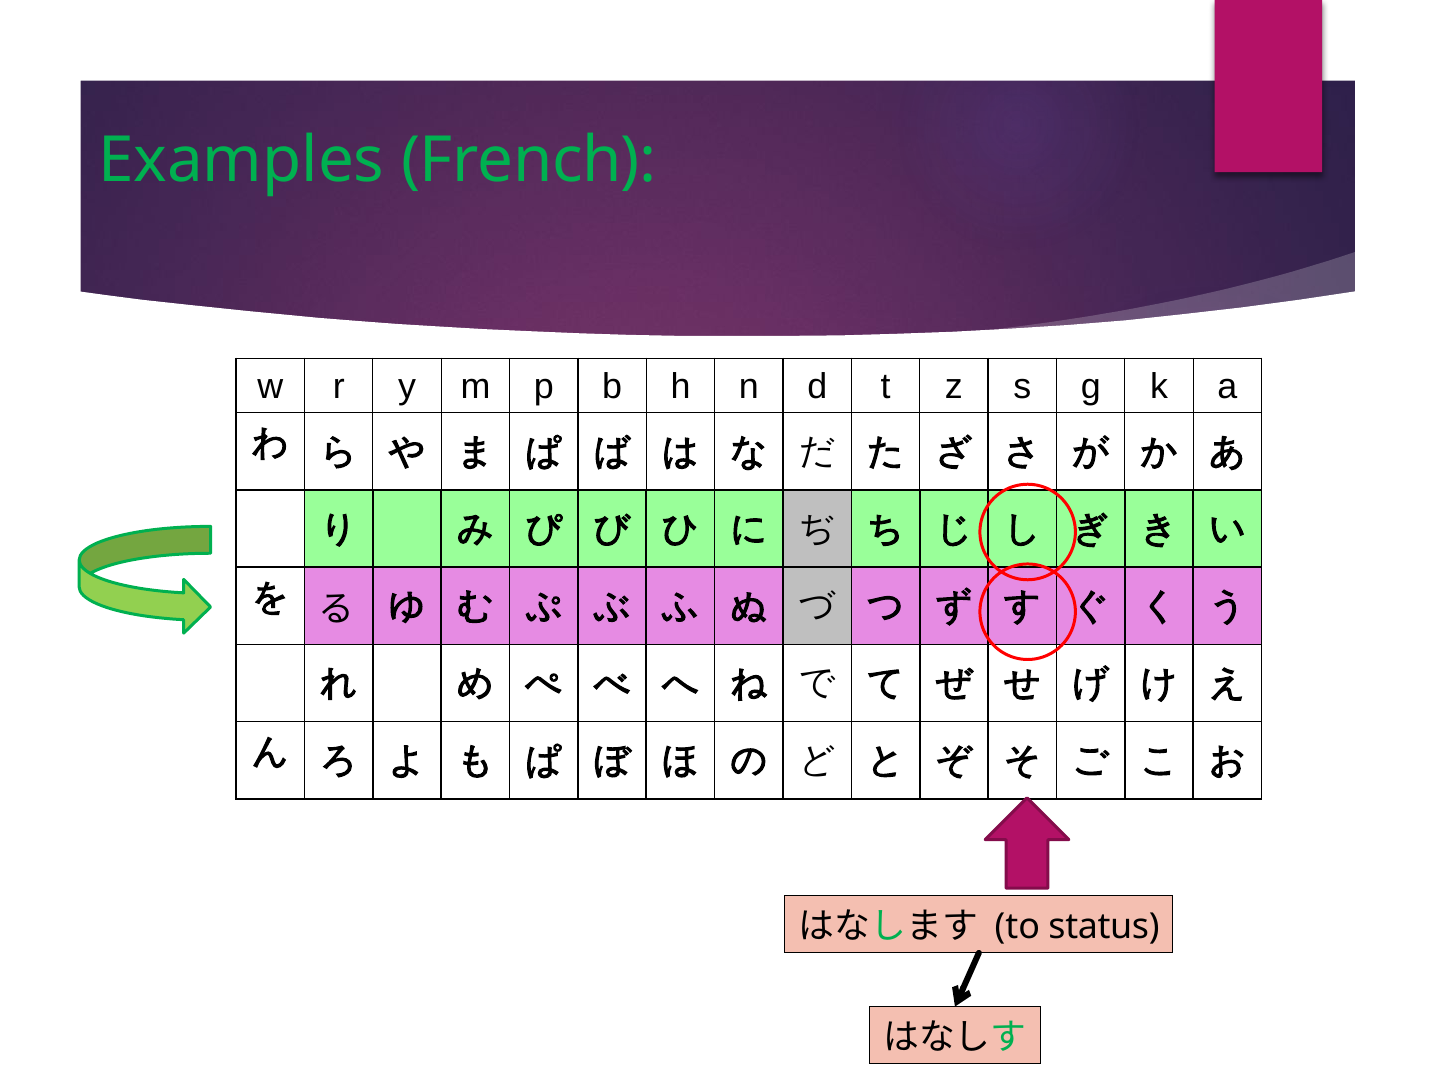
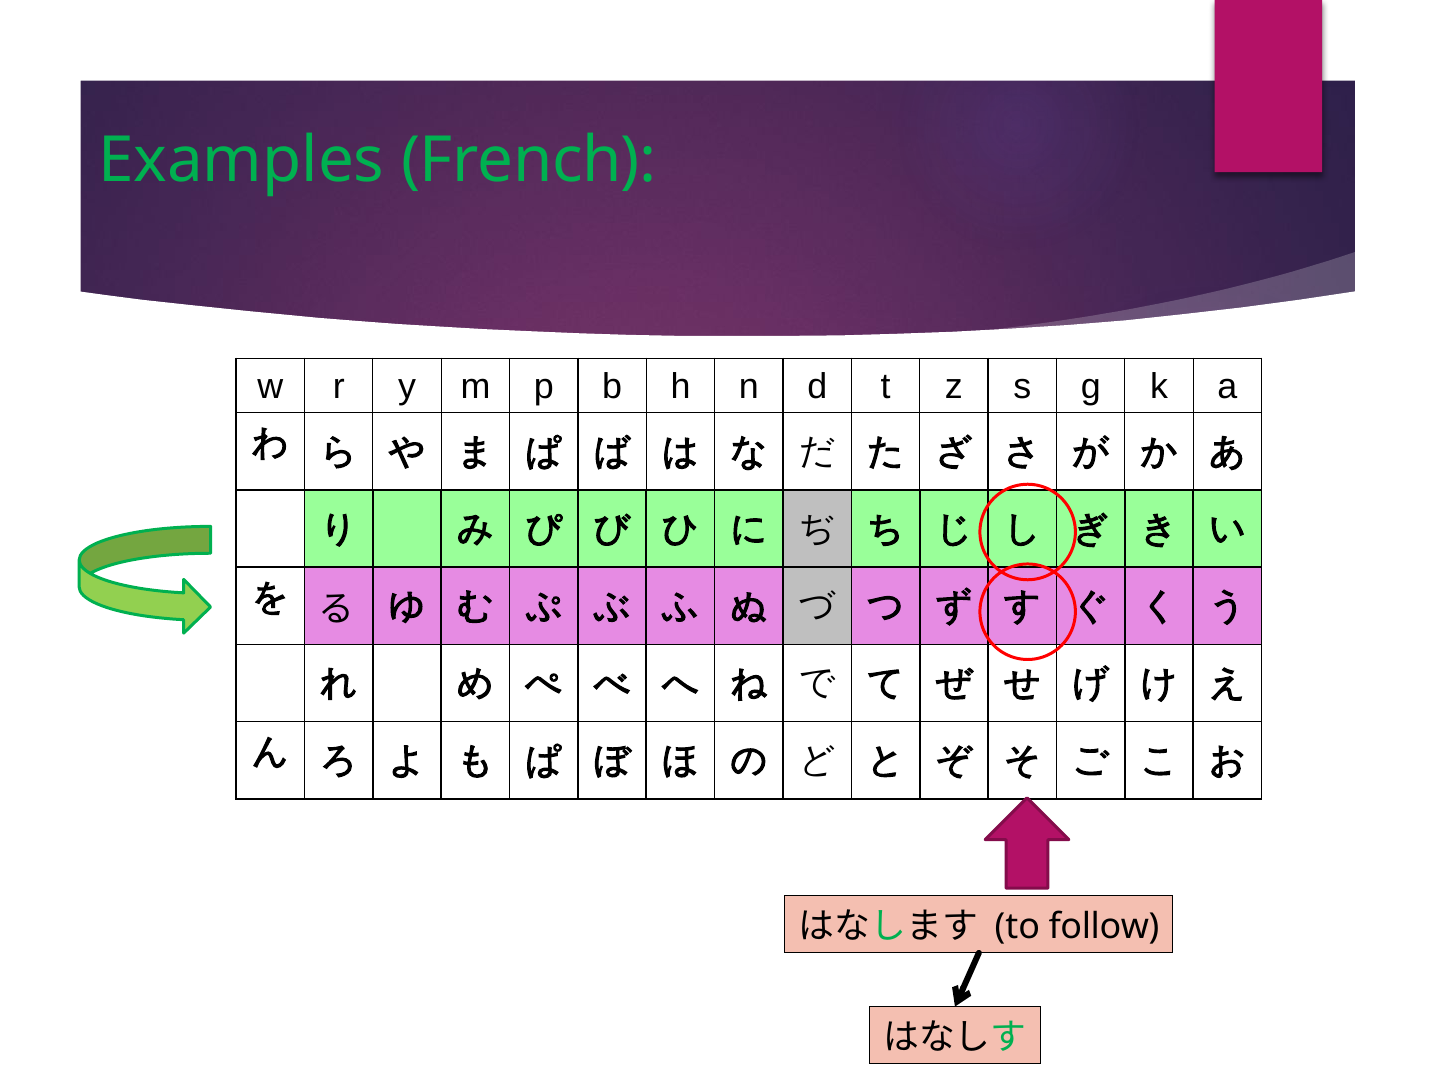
status: status -> follow
